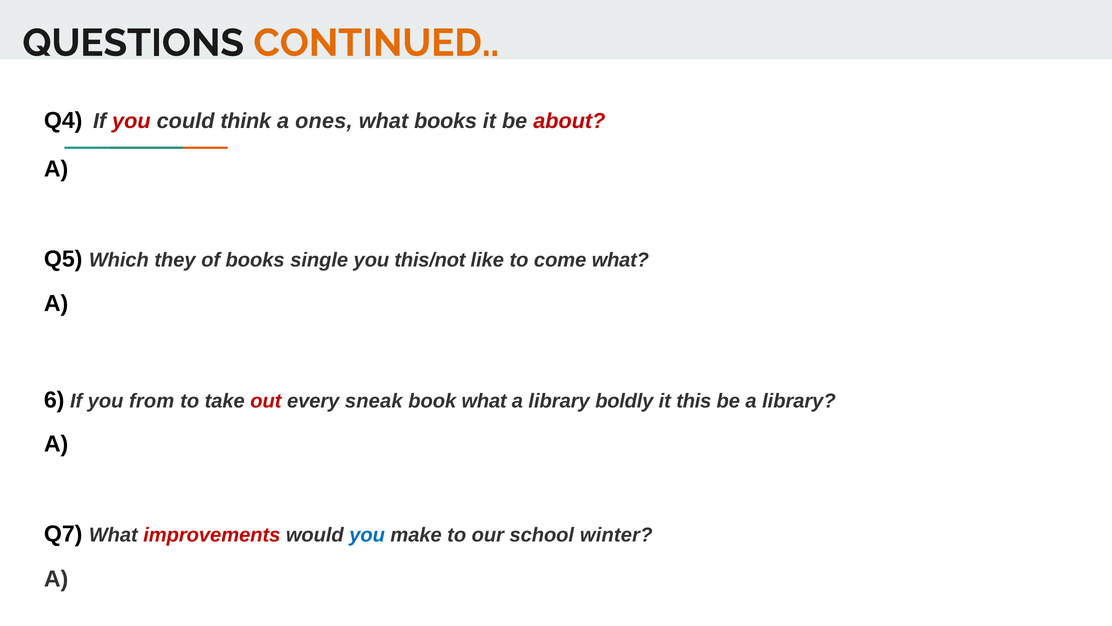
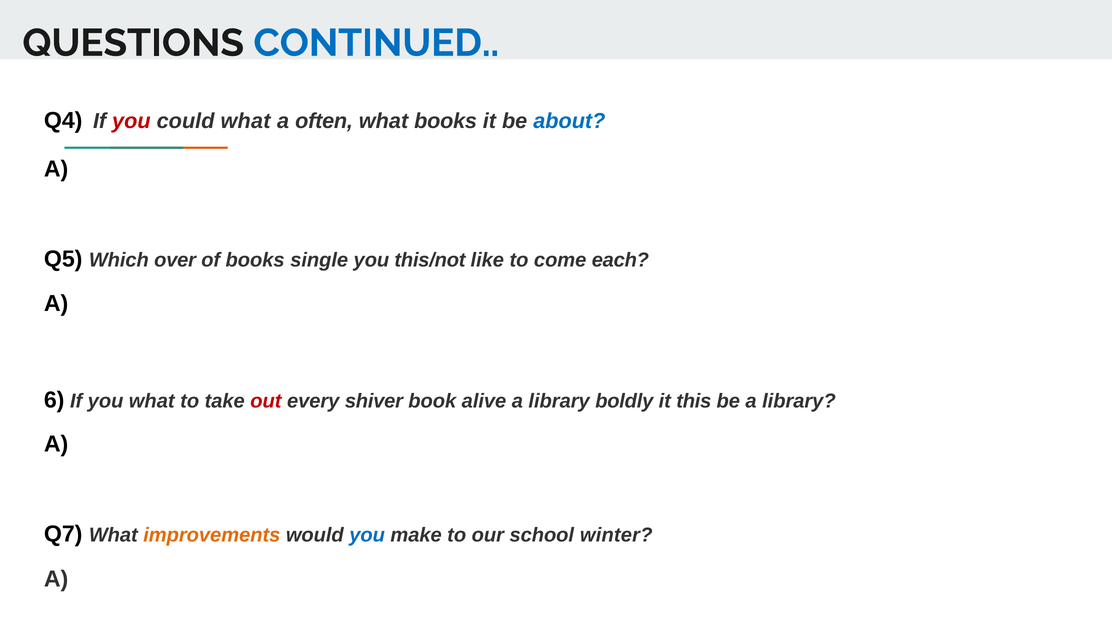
CONTINUED colour: orange -> blue
could think: think -> what
ones: ones -> often
about colour: red -> blue
they: they -> over
come what: what -> each
you from: from -> what
sneak: sneak -> shiver
book what: what -> alive
improvements colour: red -> orange
